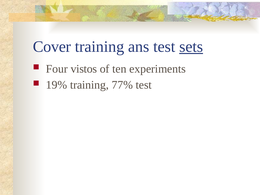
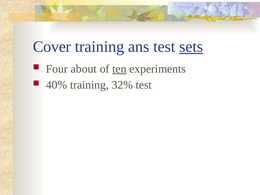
vistos: vistos -> about
ten underline: none -> present
19%: 19% -> 40%
77%: 77% -> 32%
